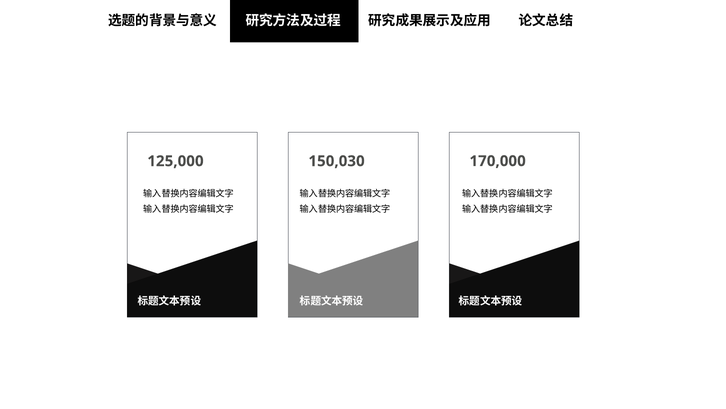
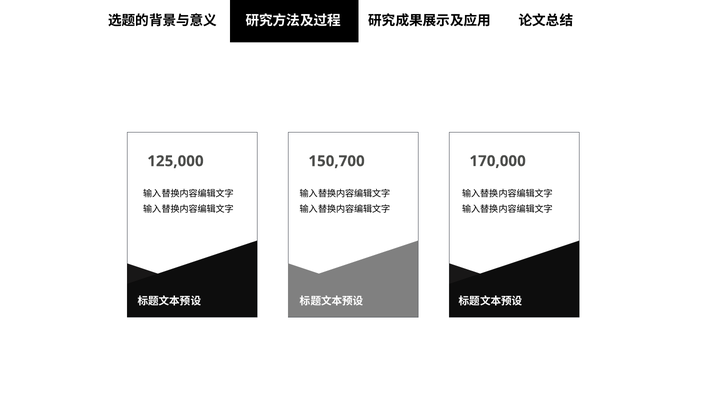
150,030: 150,030 -> 150,700
